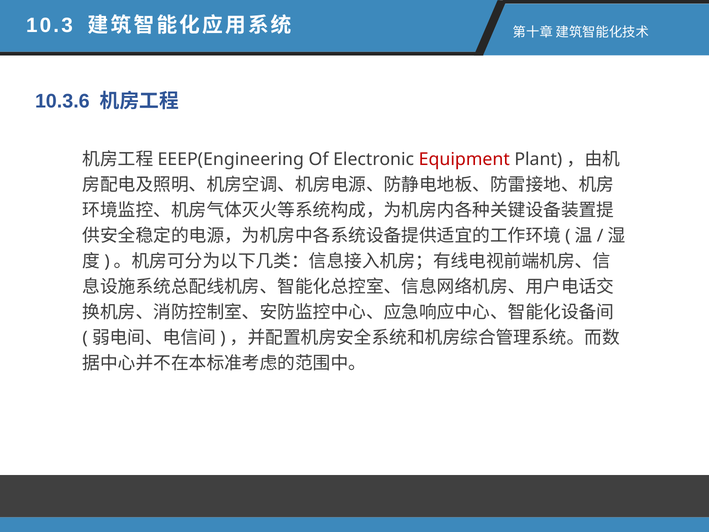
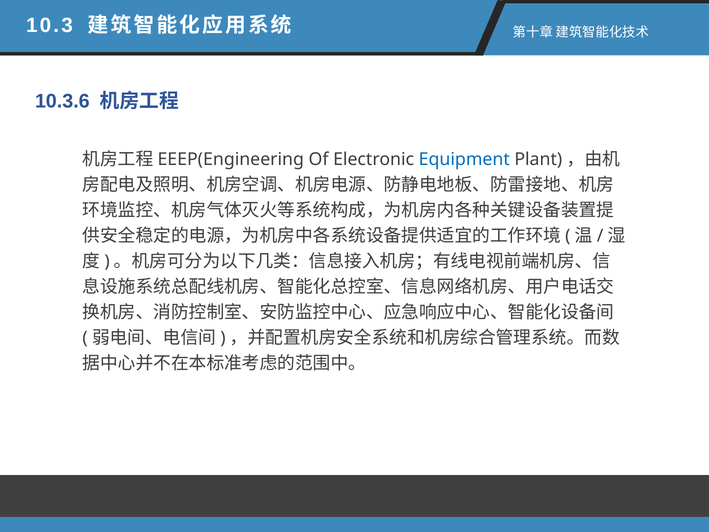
Equipment colour: red -> blue
